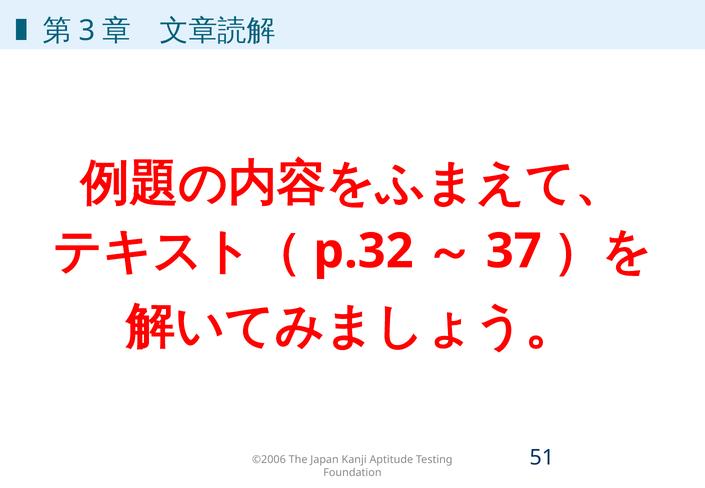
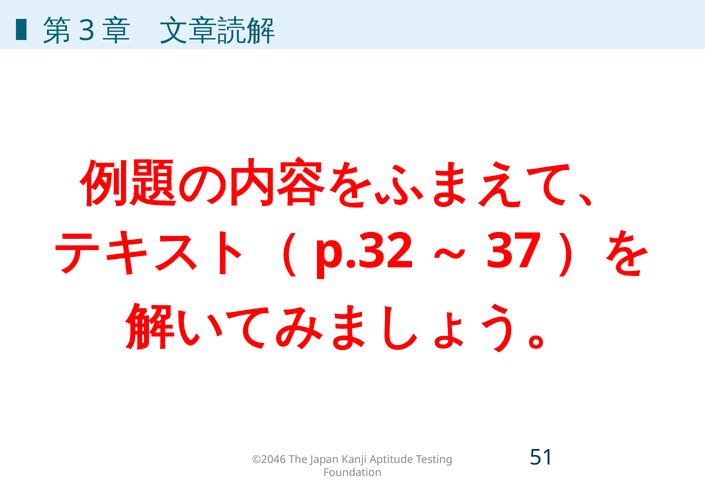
©2006: ©2006 -> ©2046
